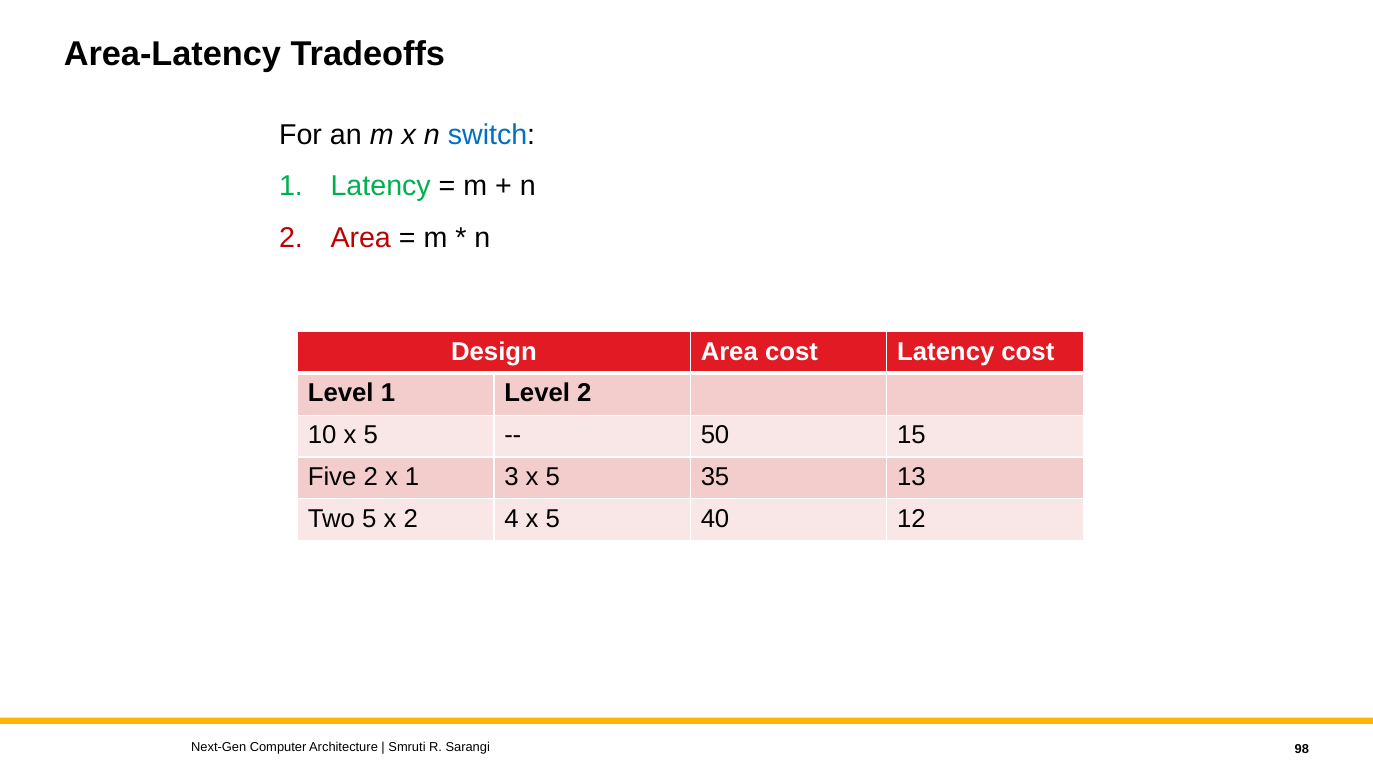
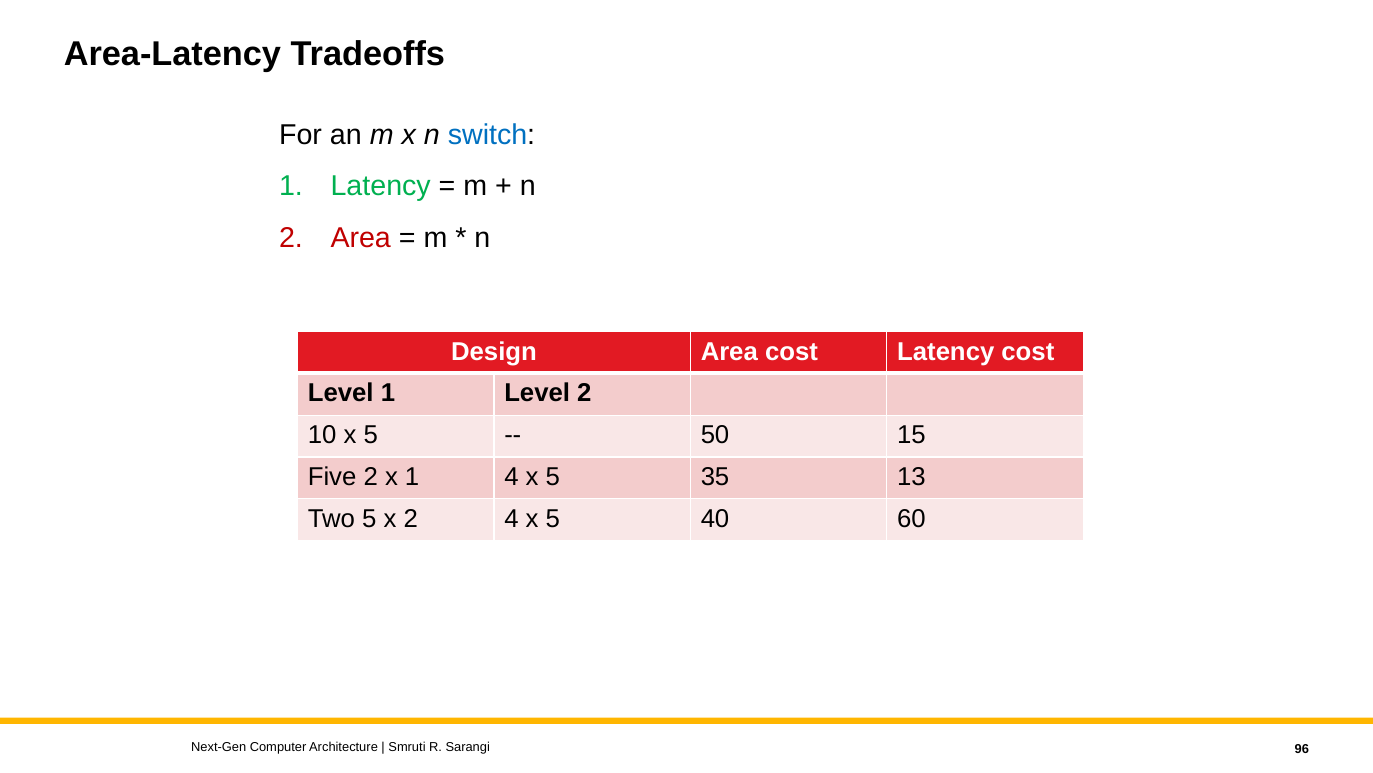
1 3: 3 -> 4
12: 12 -> 60
98: 98 -> 96
